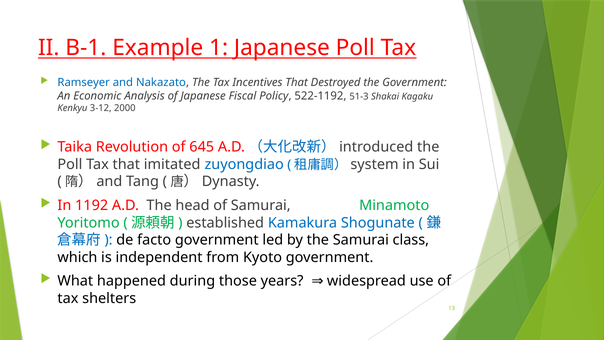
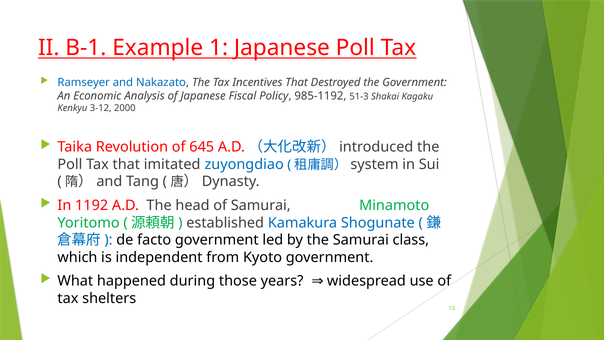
522-1192: 522-1192 -> 985-1192
